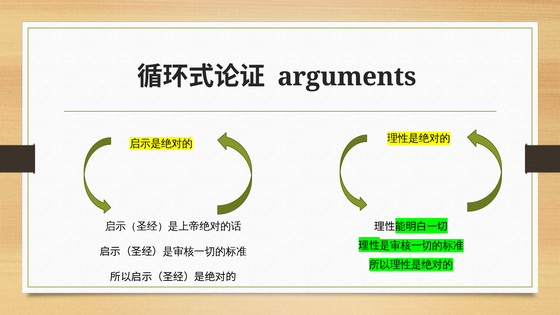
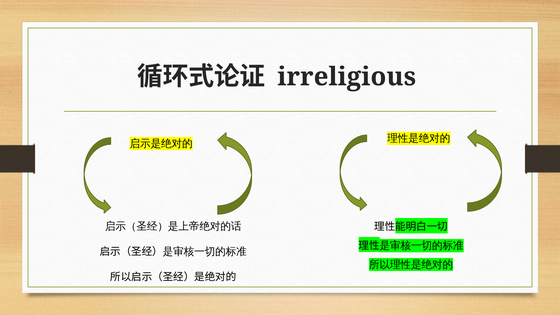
arguments: arguments -> irreligious
